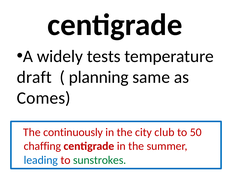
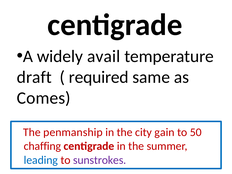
tests: tests -> avail
planning: planning -> required
continuously: continuously -> penmanship
club: club -> gain
sunstrokes colour: green -> purple
